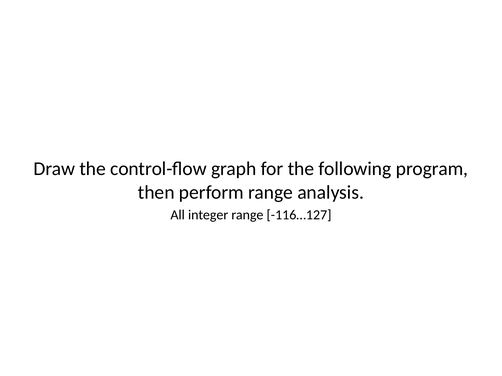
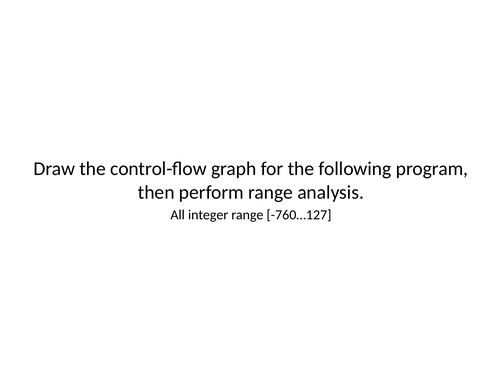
-116…127: -116…127 -> -760…127
